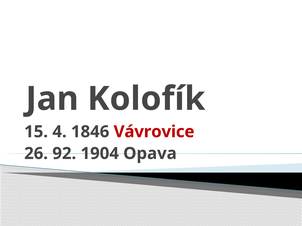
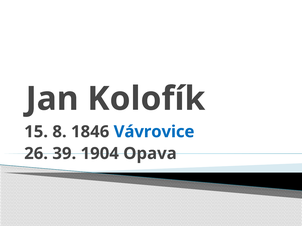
4: 4 -> 8
Vávrovice colour: red -> blue
92: 92 -> 39
